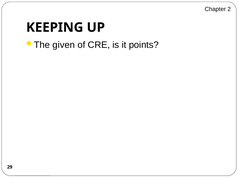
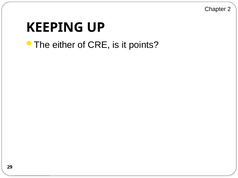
given: given -> either
